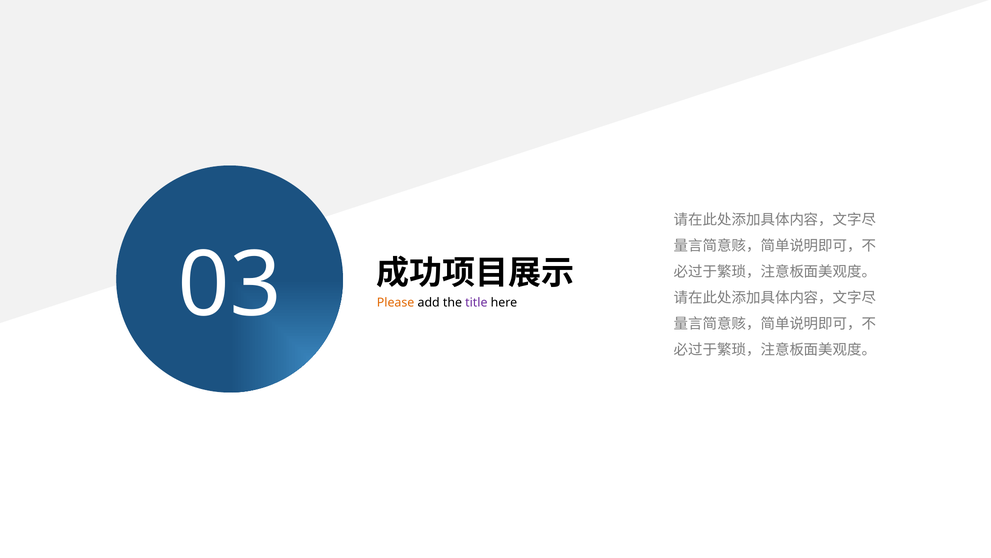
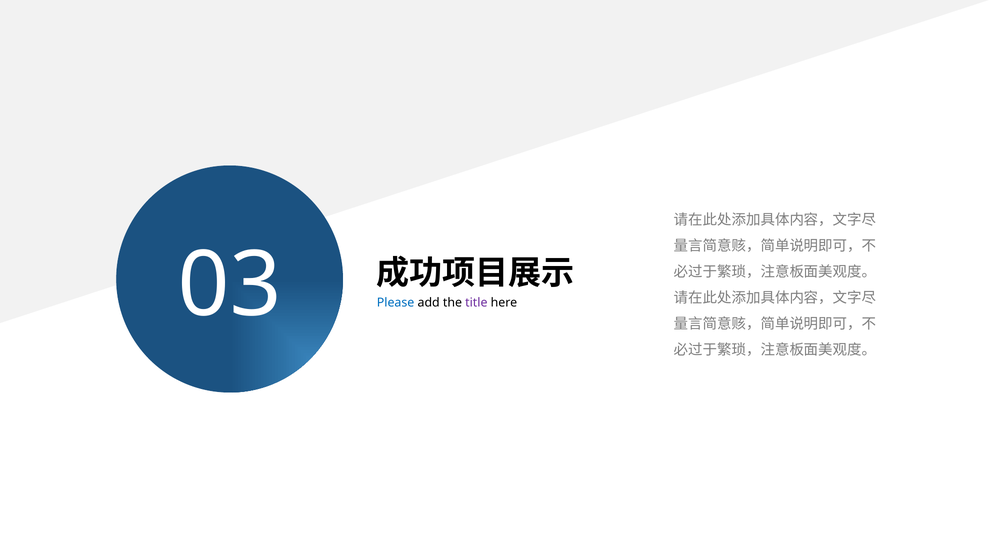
Please colour: orange -> blue
